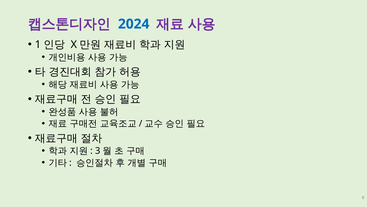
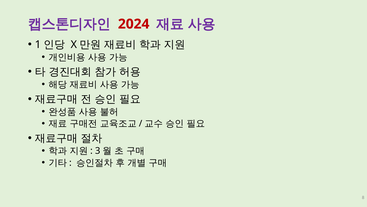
2024 colour: blue -> red
